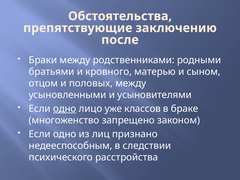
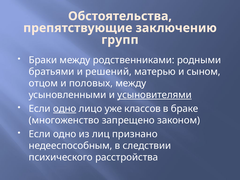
после: после -> групп
кровного: кровного -> решений
усыновителями underline: none -> present
